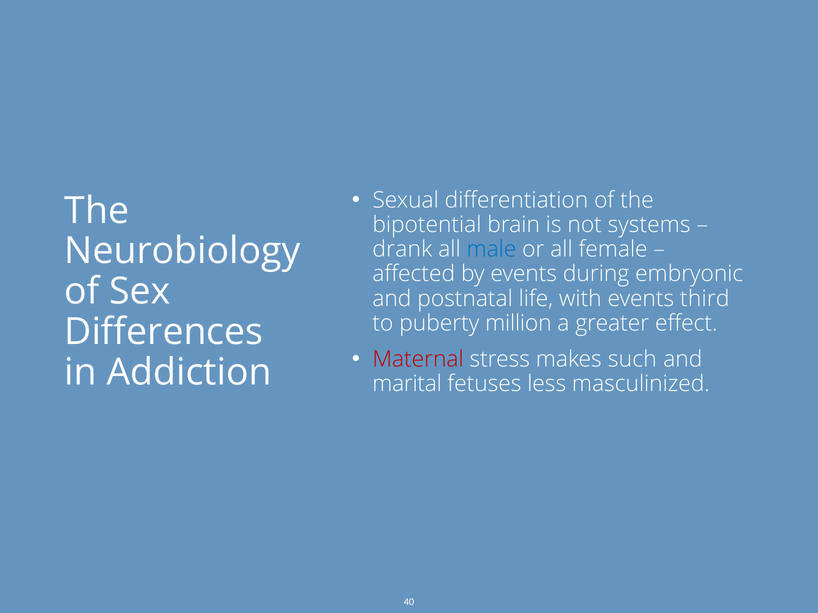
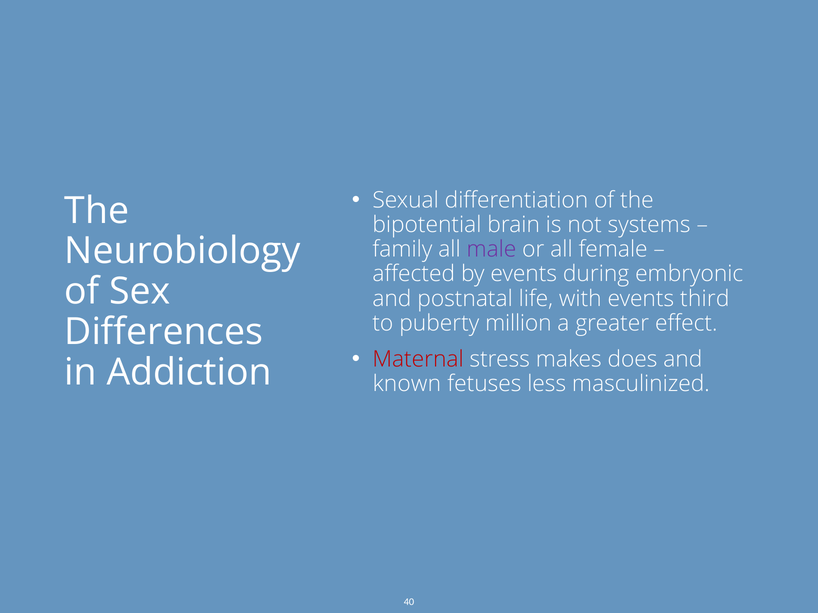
drank: drank -> family
male colour: blue -> purple
such: such -> does
marital: marital -> known
